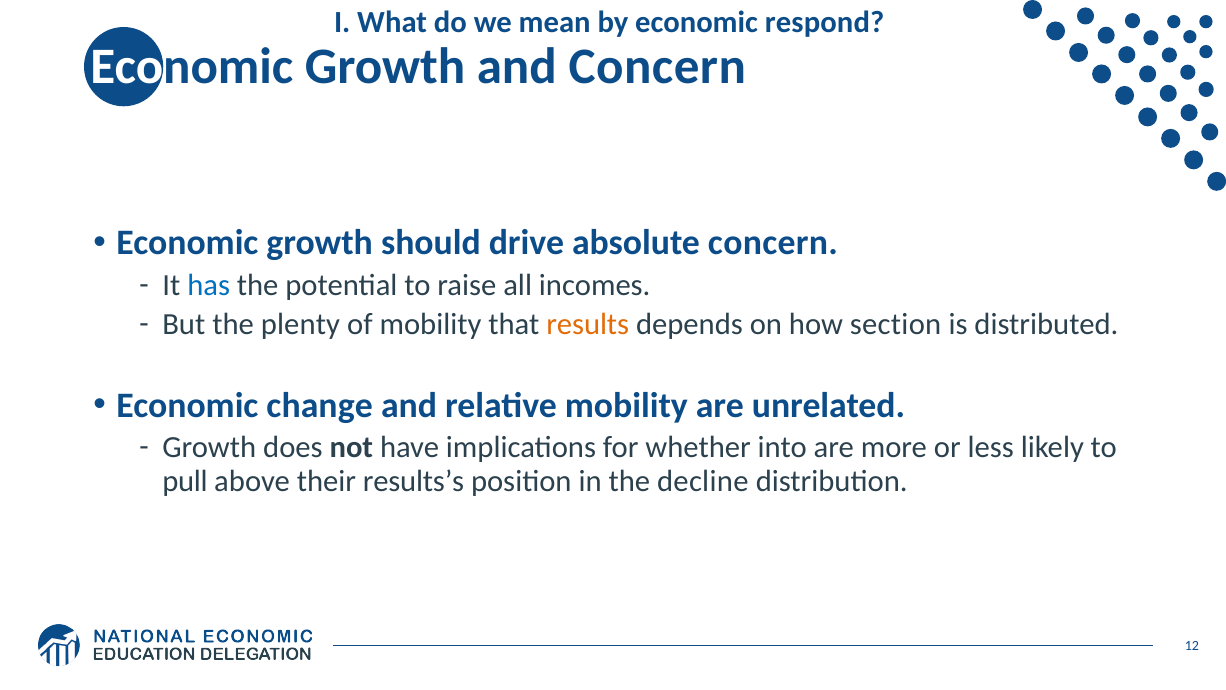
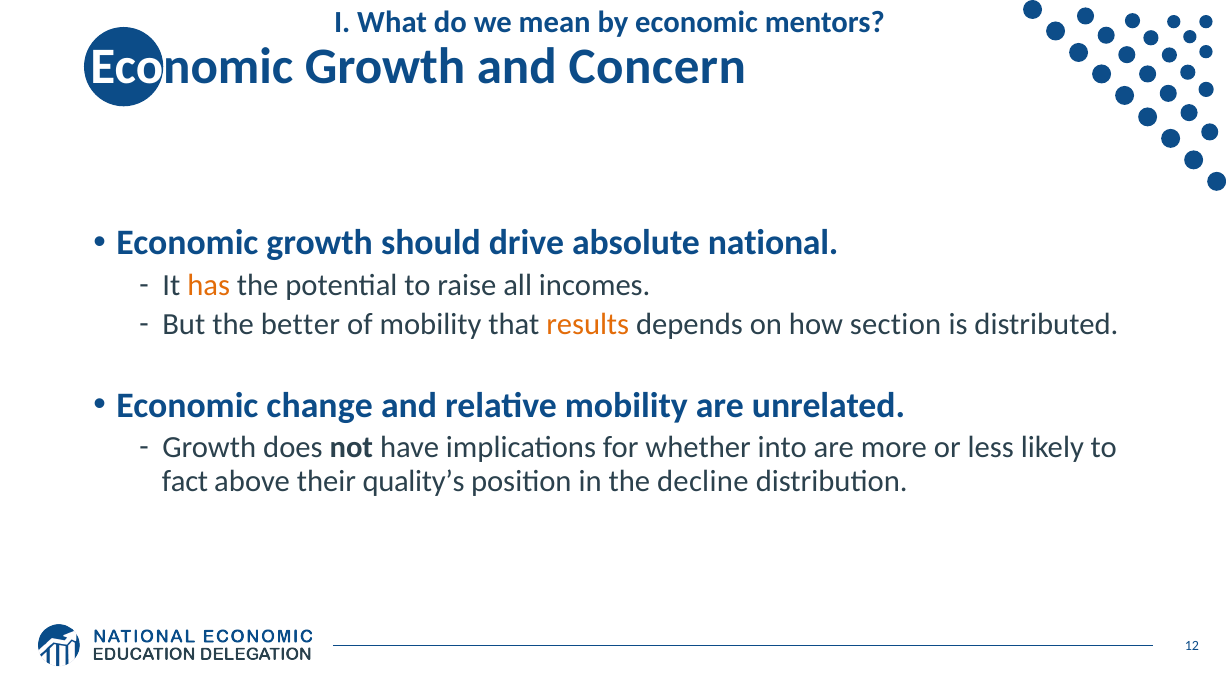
respond: respond -> mentors
absolute concern: concern -> national
has colour: blue -> orange
plenty: plenty -> better
pull: pull -> fact
results’s: results’s -> quality’s
